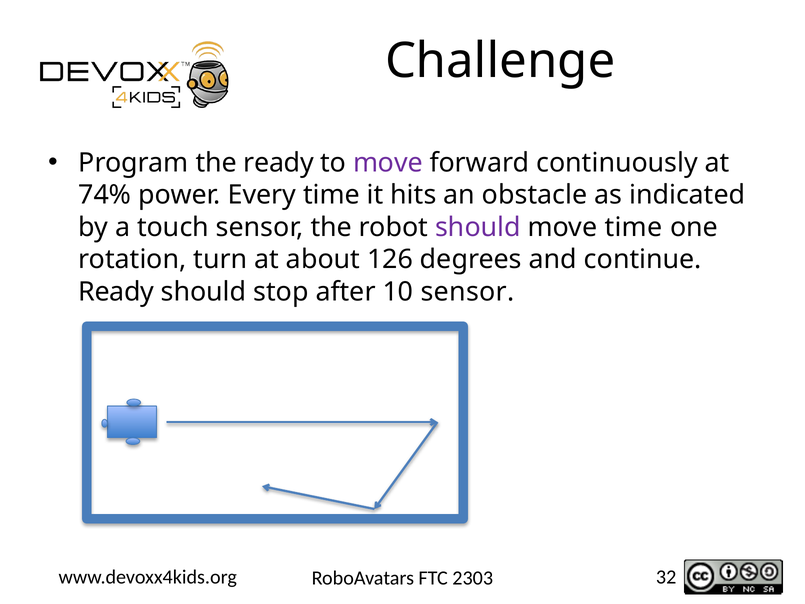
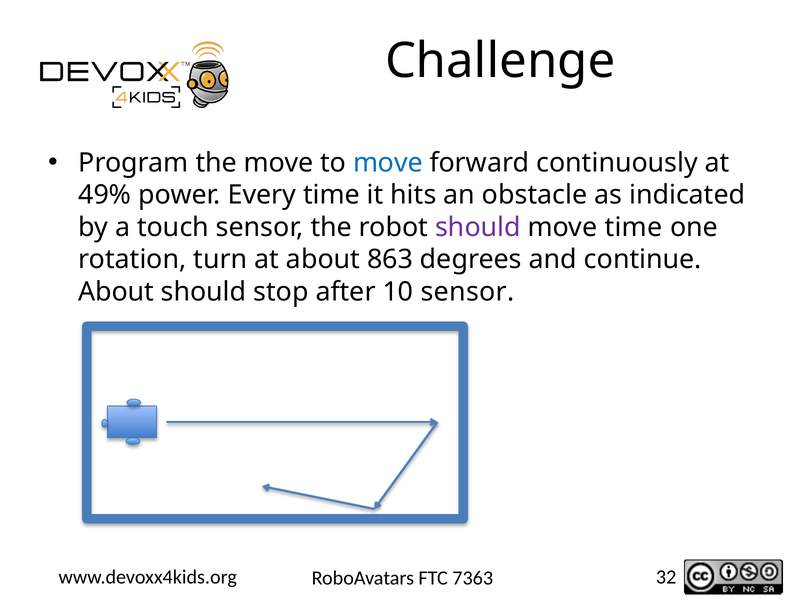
the ready: ready -> move
move at (388, 163) colour: purple -> blue
74%: 74% -> 49%
126: 126 -> 863
Ready at (116, 292): Ready -> About
2303: 2303 -> 7363
